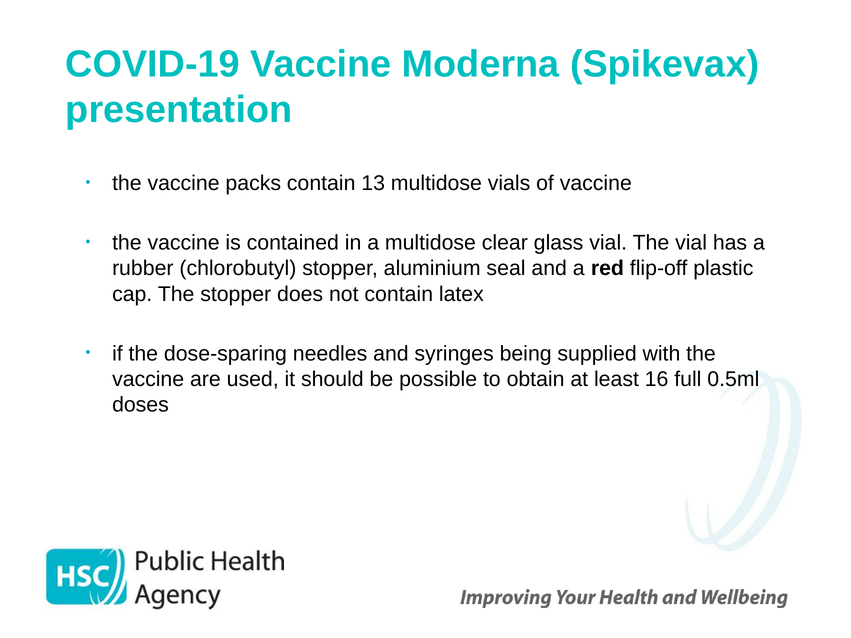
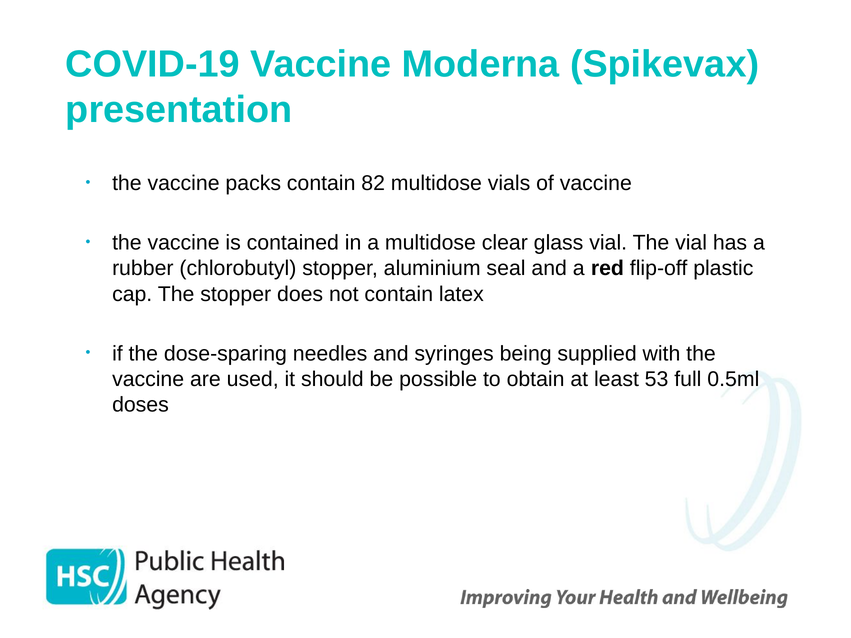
13: 13 -> 82
16: 16 -> 53
